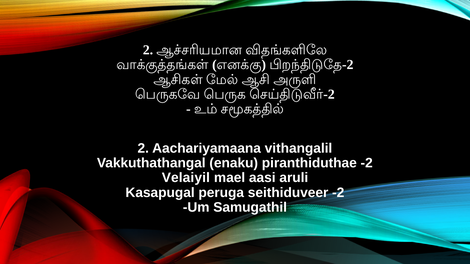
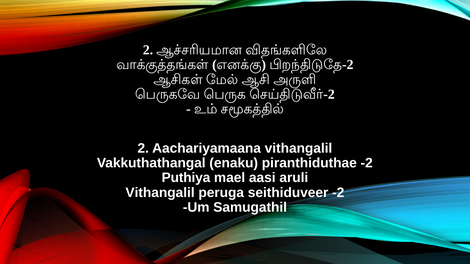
Velaiyil: Velaiyil -> Puthiya
Kasapugal at (160, 193): Kasapugal -> Vithangalil
